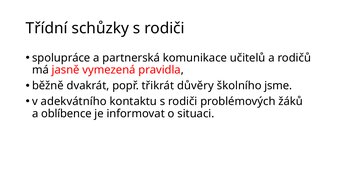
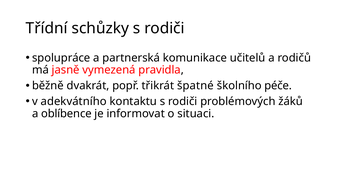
důvěry: důvěry -> špatné
jsme: jsme -> péče
